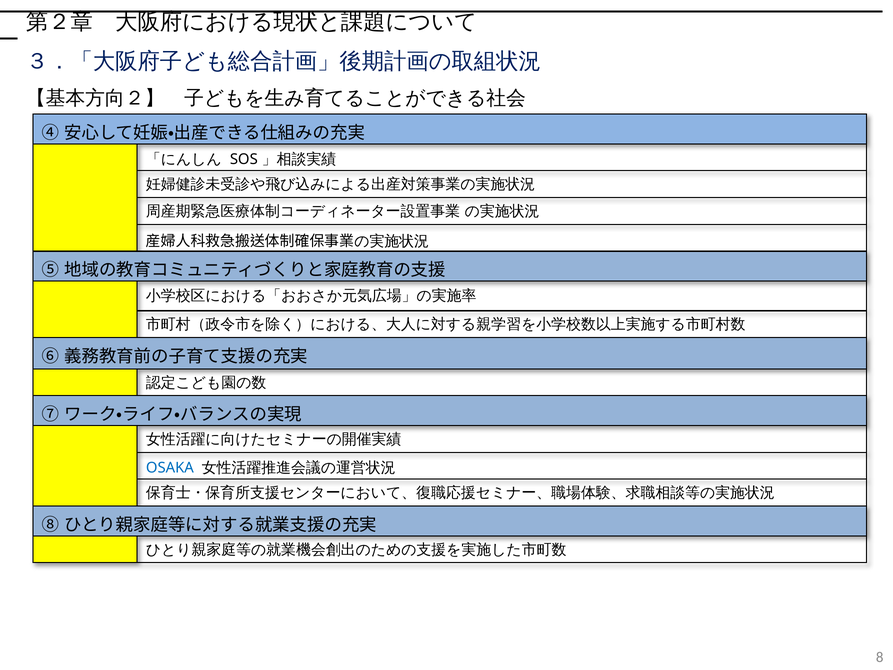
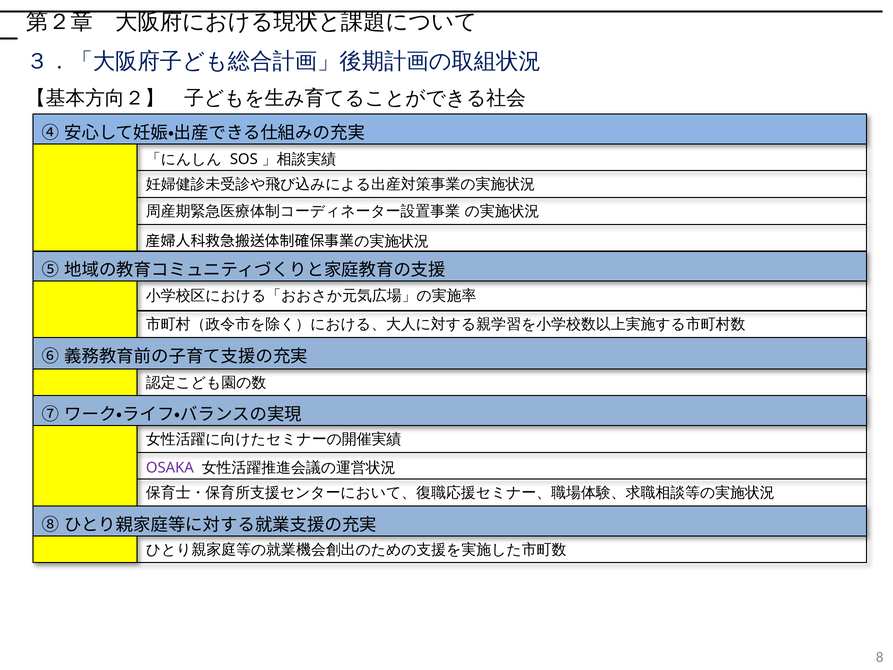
OSAKA colour: blue -> purple
